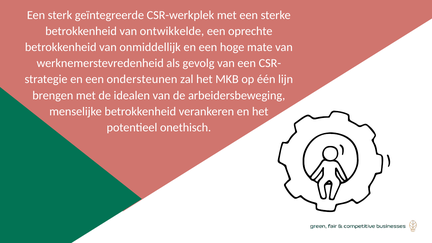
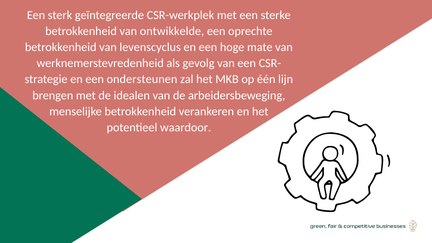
onmiddellijk: onmiddellijk -> levenscyclus
onethisch: onethisch -> waardoor
